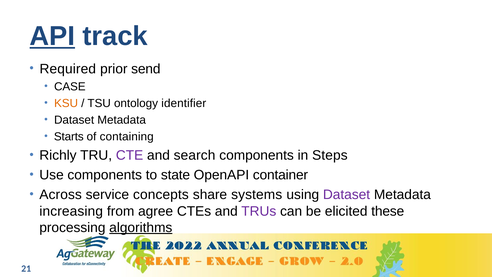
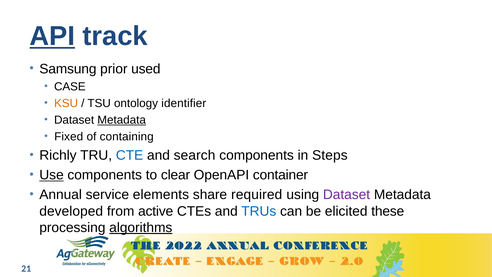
Required: Required -> Samsung
send: send -> used
Metadata at (122, 120) underline: none -> present
Starts: Starts -> Fixed
CTE colour: purple -> blue
Use underline: none -> present
state: state -> clear
Across: Across -> Annual
concepts: concepts -> elements
systems: systems -> required
increasing: increasing -> developed
agree: agree -> active
TRUs colour: purple -> blue
